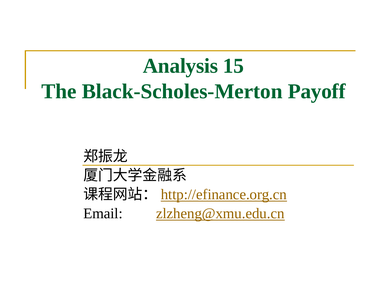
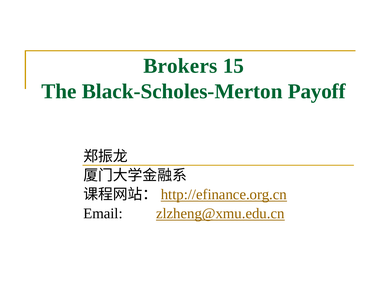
Analysis: Analysis -> Brokers
